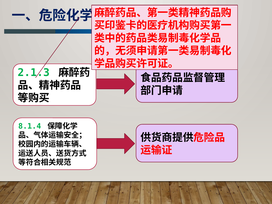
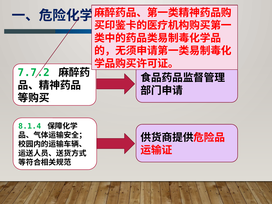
2.1.3: 2.1.3 -> 7.7.2
